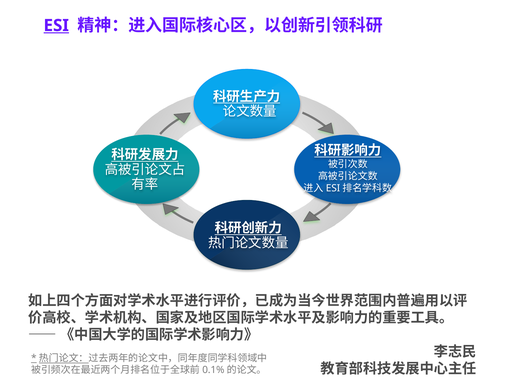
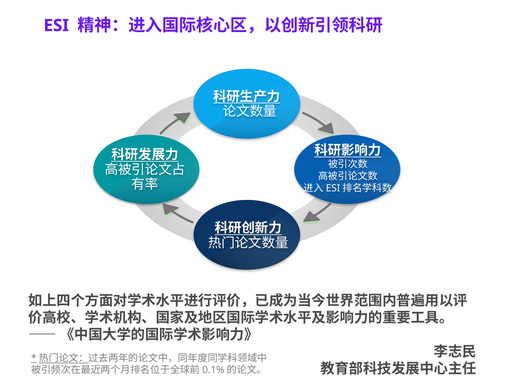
ESI underline: present -> none
